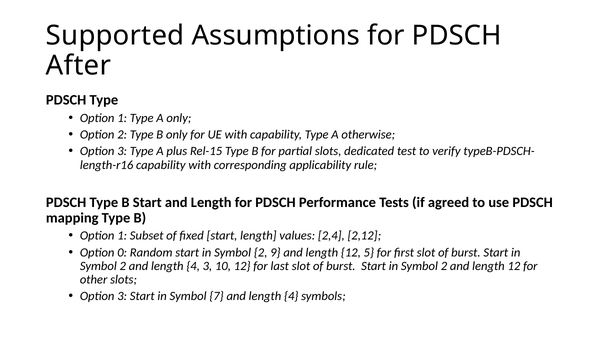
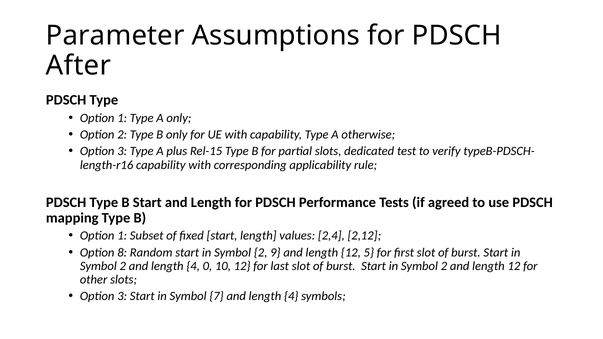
Supported: Supported -> Parameter
0: 0 -> 8
4 3: 3 -> 0
